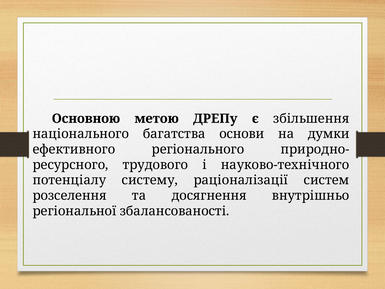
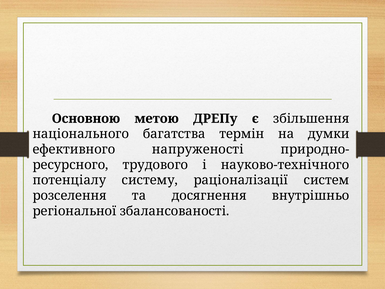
основи: основи -> термін
регіонального: регіонального -> напруженості
